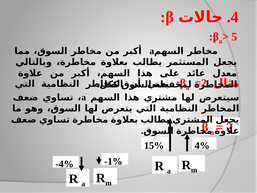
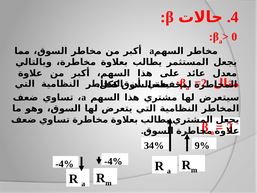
5: 5 -> 0
15%: 15% -> 34%
4%: 4% -> 9%
-4% -1%: -1% -> -4%
